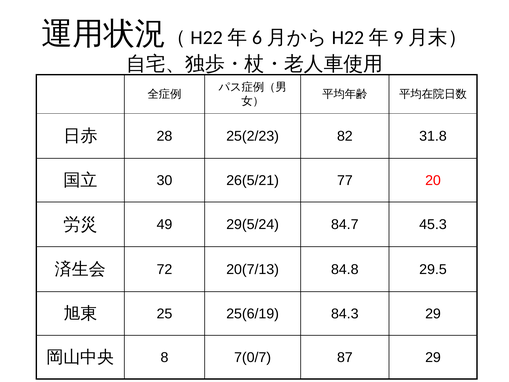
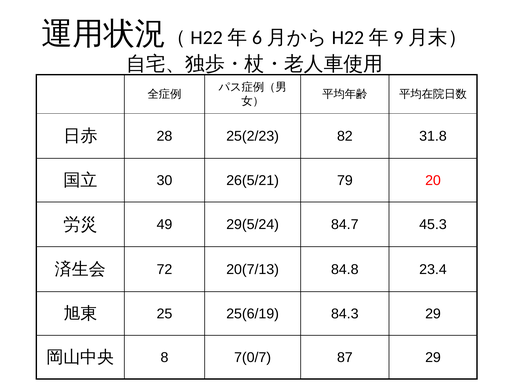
77: 77 -> 79
29.5: 29.5 -> 23.4
